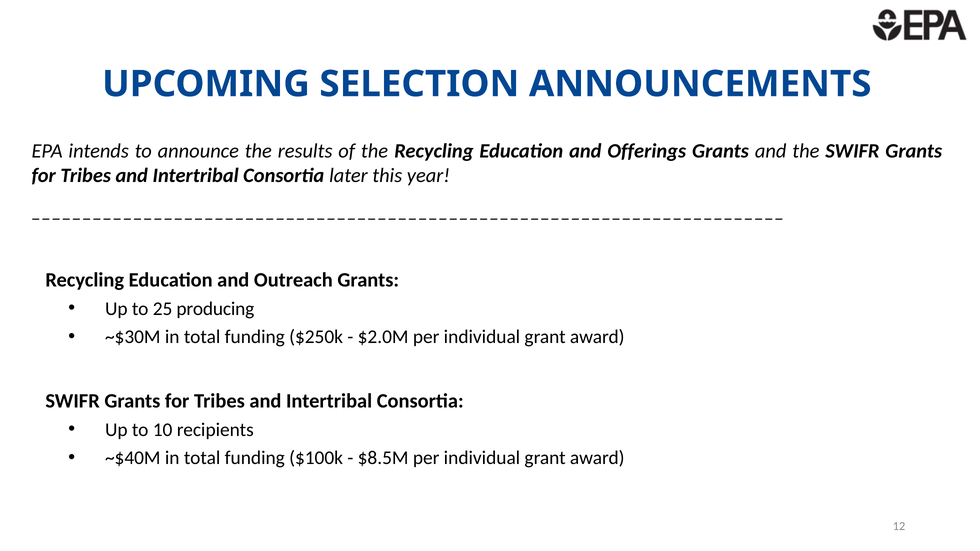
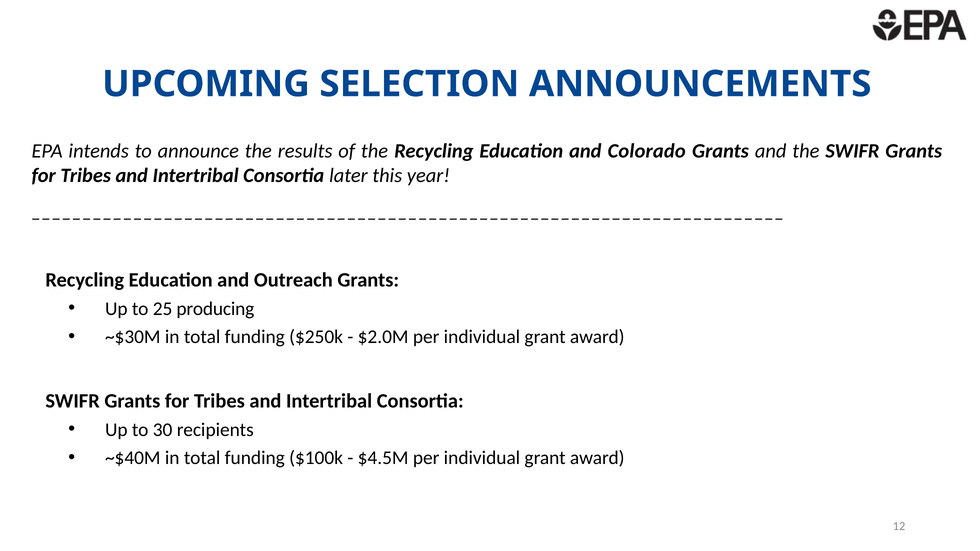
Offerings: Offerings -> Colorado
10: 10 -> 30
$8.5M: $8.5M -> $4.5M
